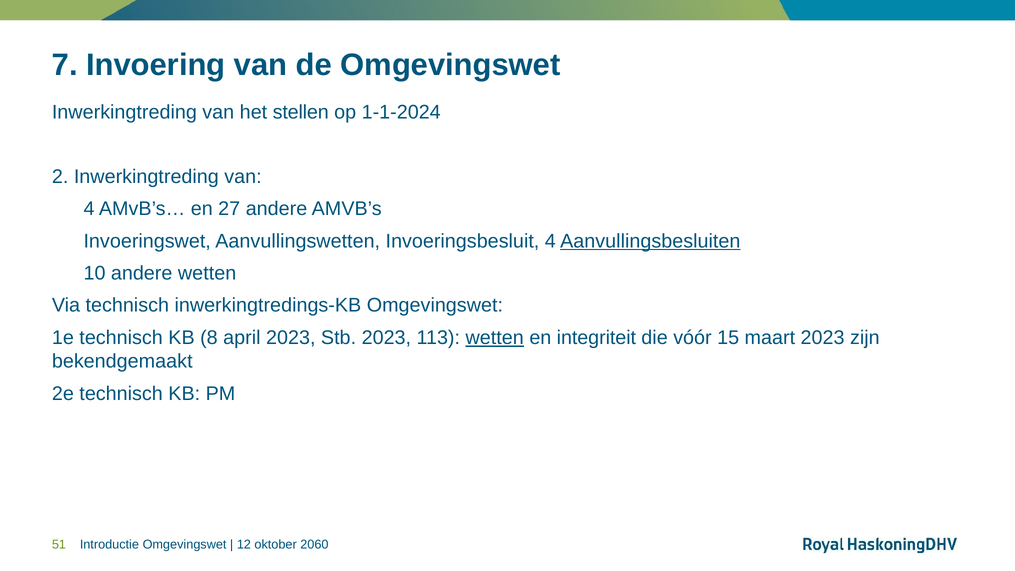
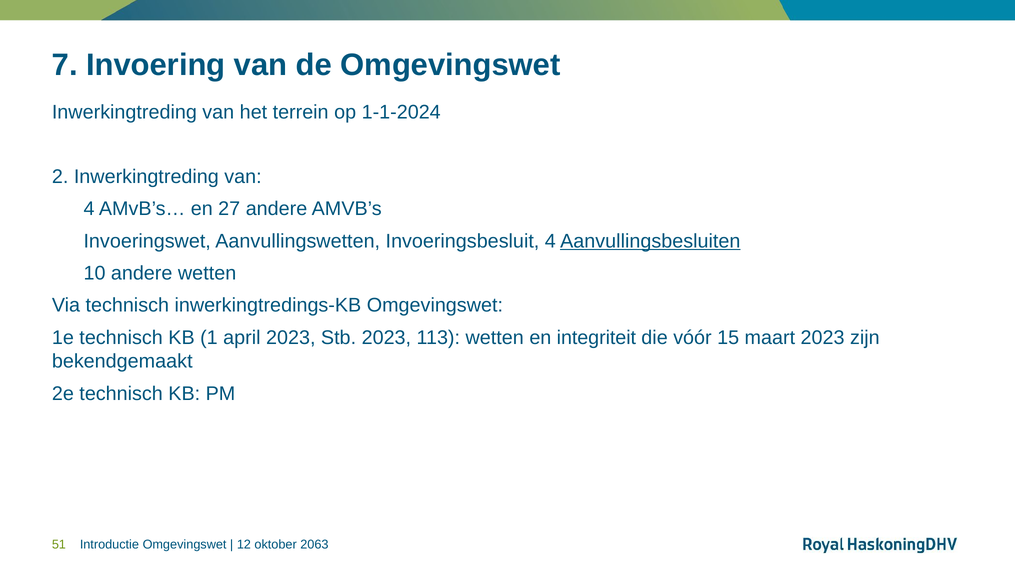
stellen: stellen -> terrein
8: 8 -> 1
wetten at (495, 338) underline: present -> none
2060: 2060 -> 2063
